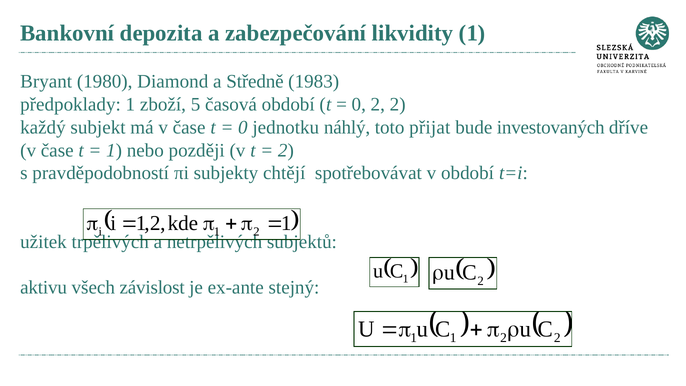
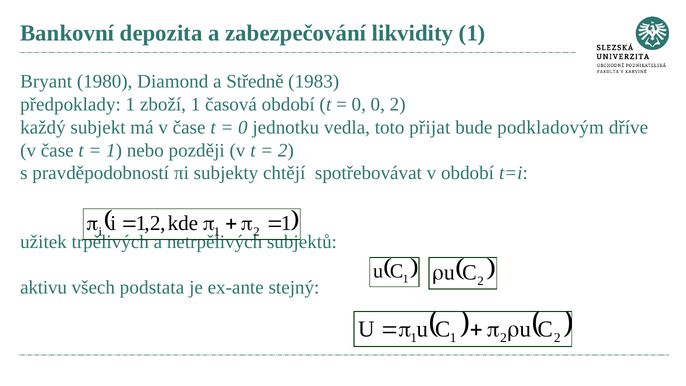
zboží 5: 5 -> 1
0 2: 2 -> 0
náhlý: náhlý -> vedla
investovaných: investovaných -> podkladovým
závislost: závislost -> podstata
